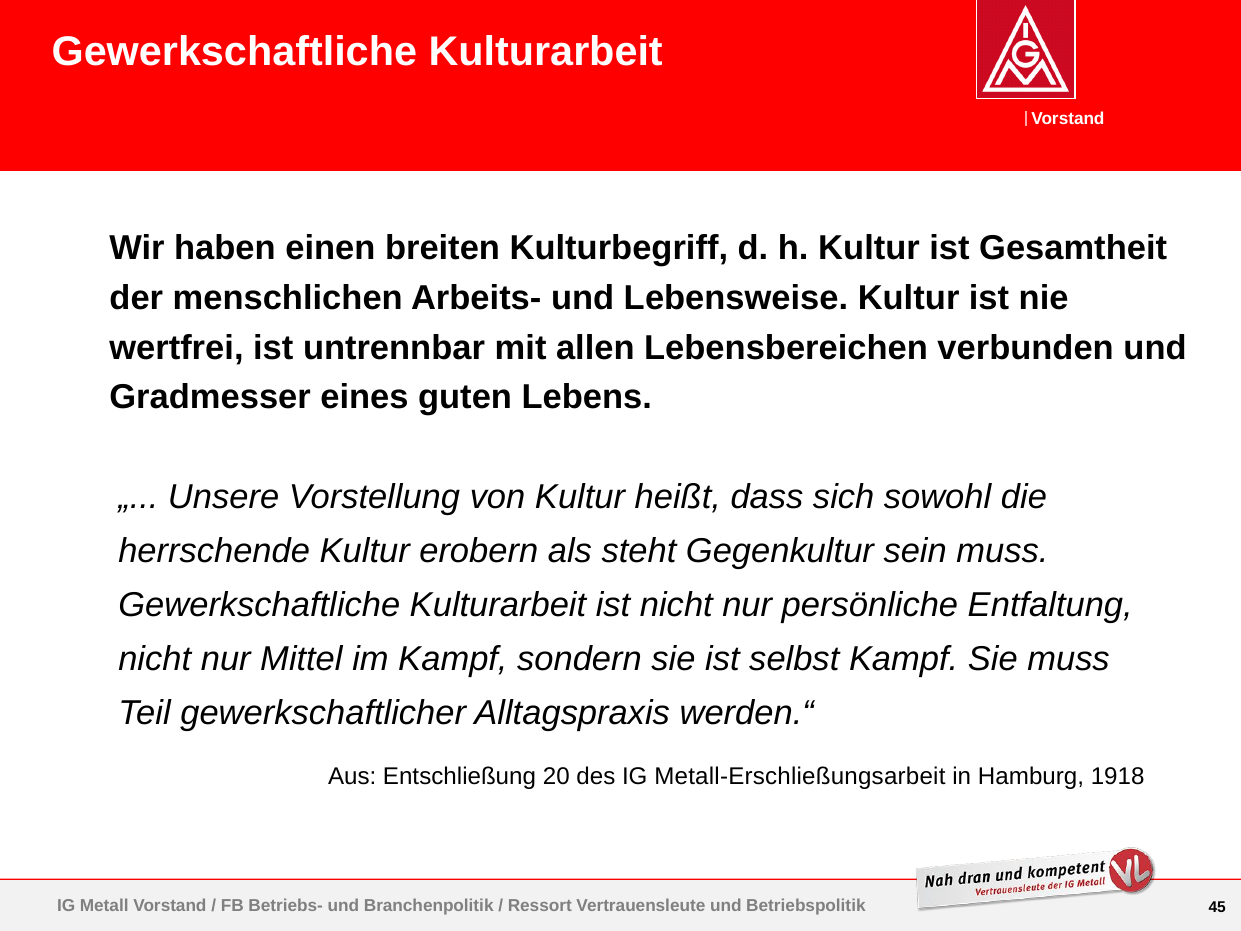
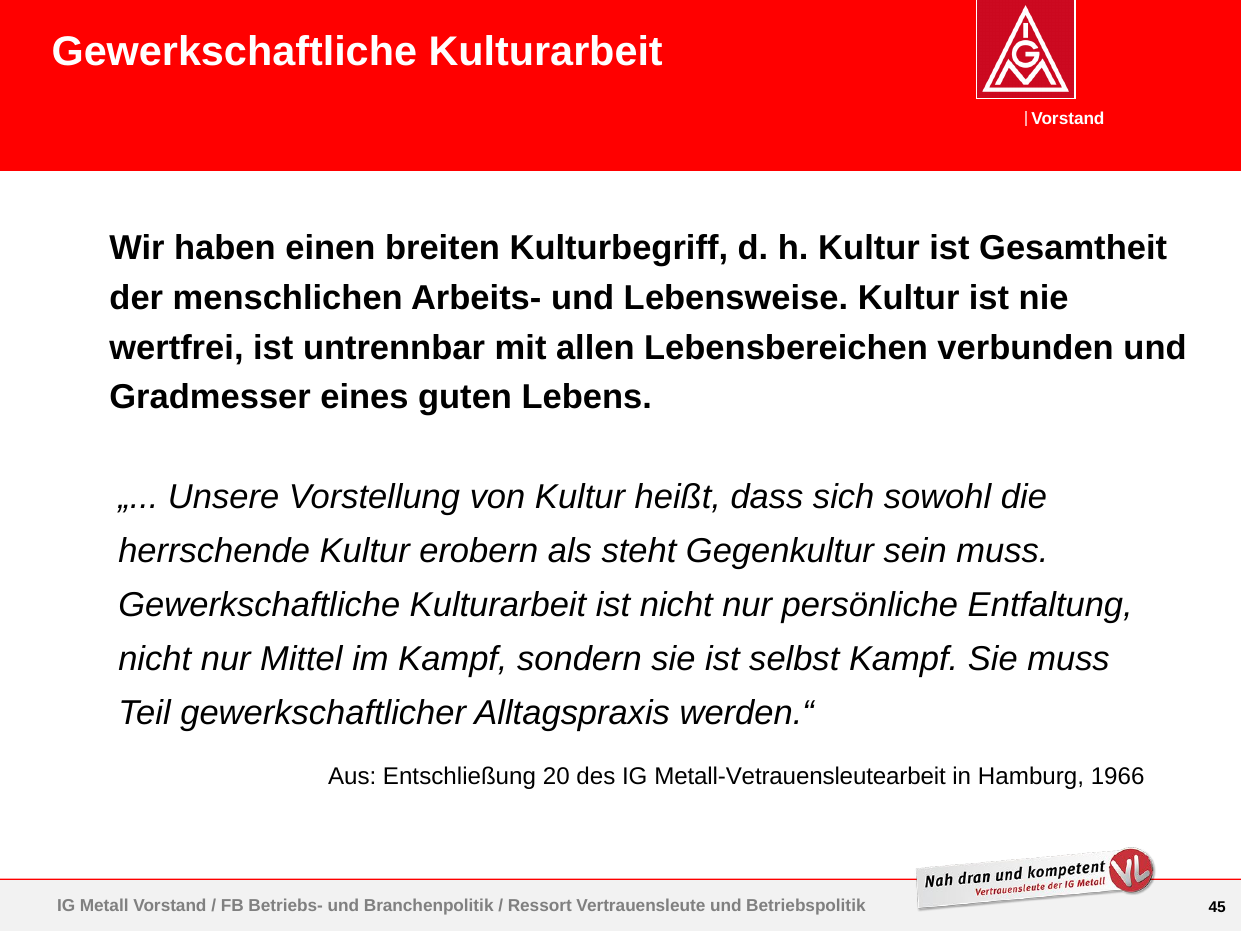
Metall-Erschließungsarbeit: Metall-Erschließungsarbeit -> Metall-Vetrauensleutearbeit
1918: 1918 -> 1966
